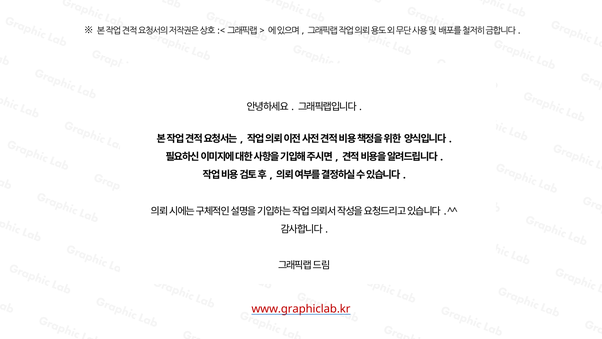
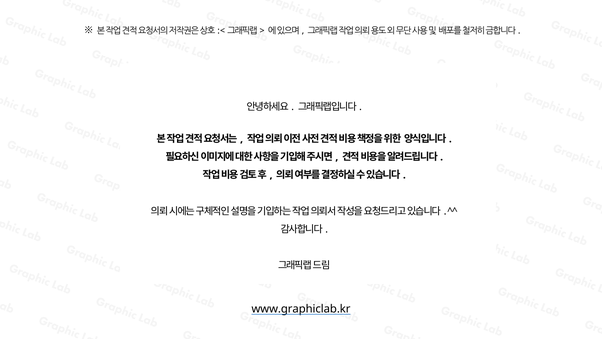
www.graphiclab.kr colour: red -> black
